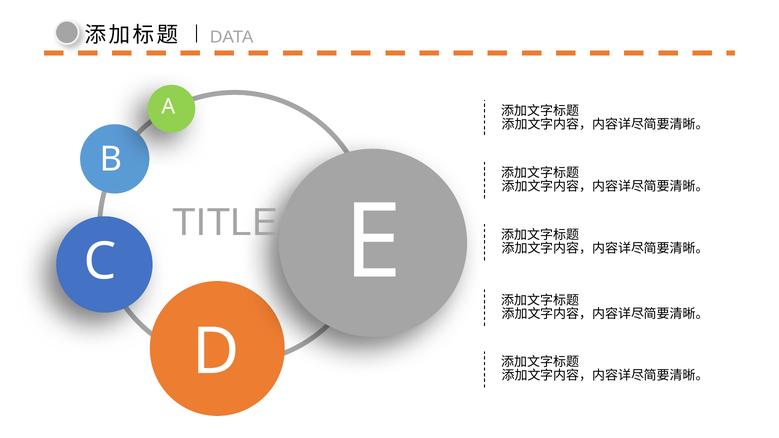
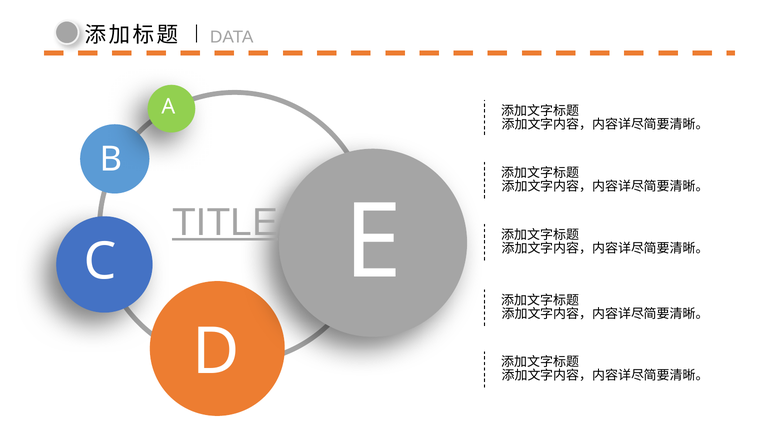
TITLE underline: none -> present
